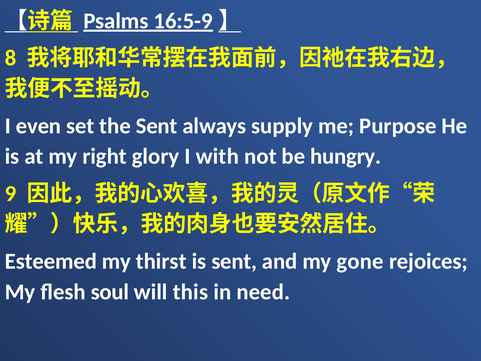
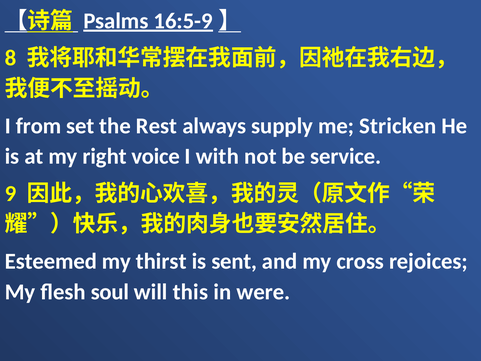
even: even -> from
the Sent: Sent -> Rest
Purpose: Purpose -> Stricken
glory: glory -> voice
hungry: hungry -> service
gone: gone -> cross
need: need -> were
